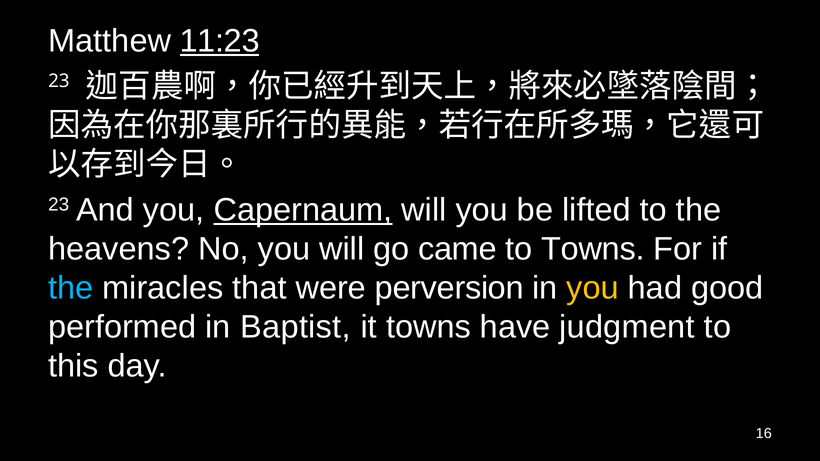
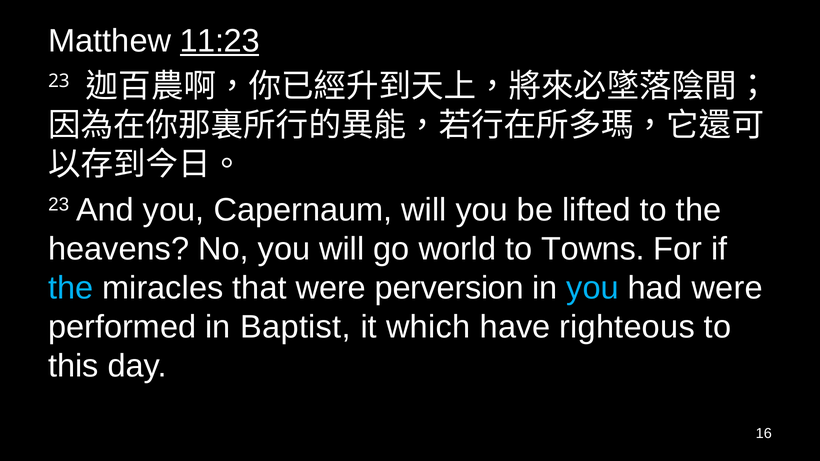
Capernaum underline: present -> none
came: came -> world
you at (593, 288) colour: yellow -> light blue
had good: good -> were
it towns: towns -> which
judgment: judgment -> righteous
